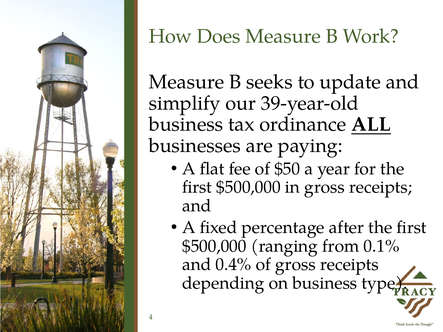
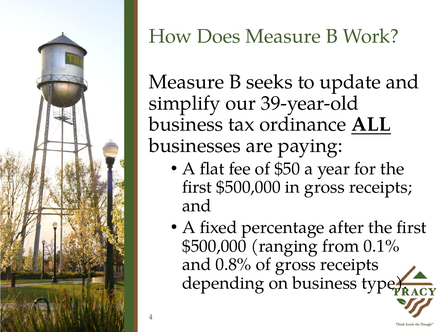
0.4%: 0.4% -> 0.8%
